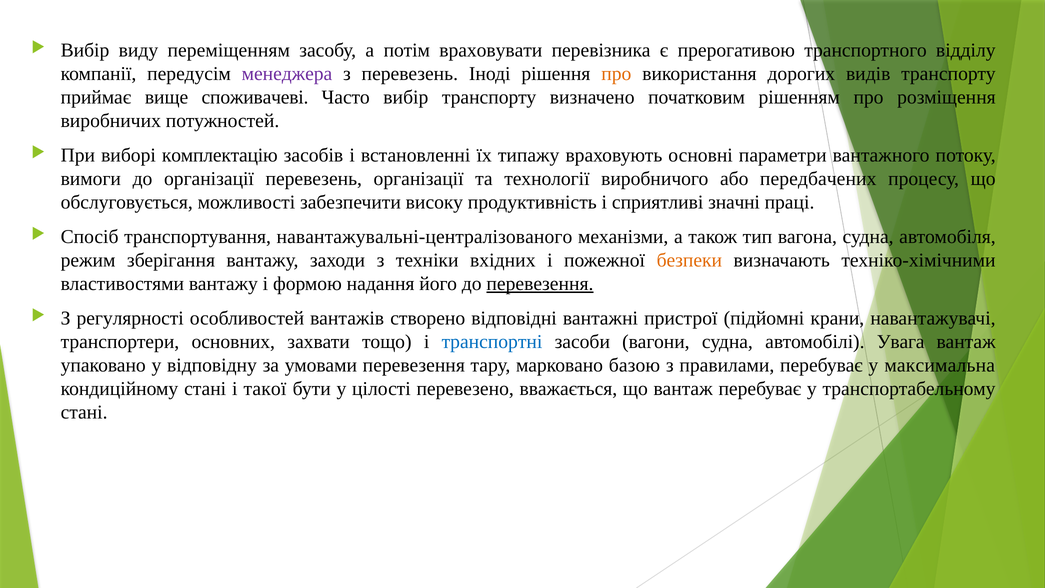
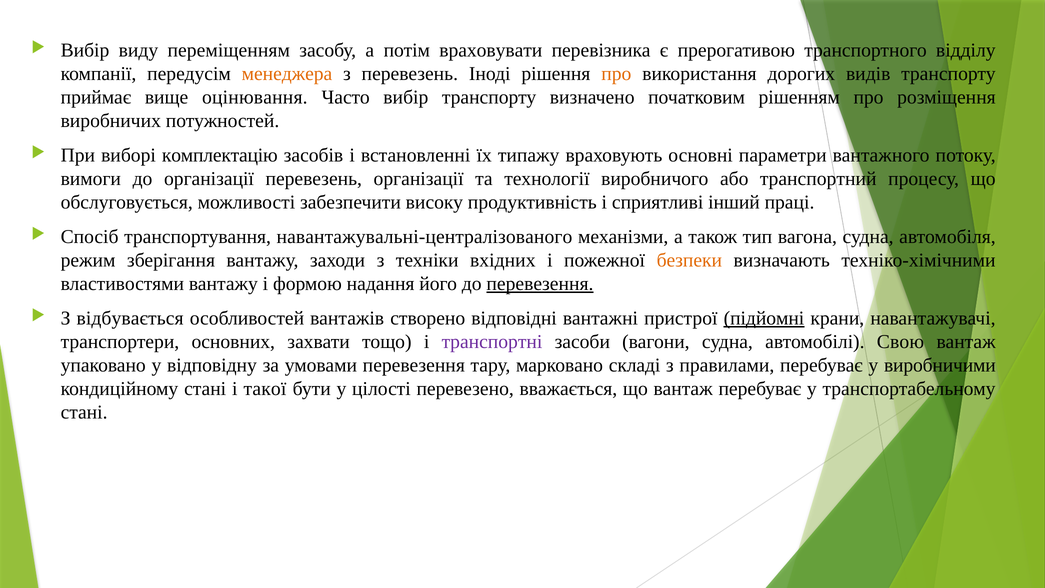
менеджера colour: purple -> orange
споживачеві: споживачеві -> оцінювання
передбачених: передбачених -> транспортний
значні: значні -> інший
регулярності: регулярності -> відбувається
підйомні underline: none -> present
транспортні colour: blue -> purple
Увага: Увага -> Свою
базою: базою -> складі
максимальна: максимальна -> виробничими
